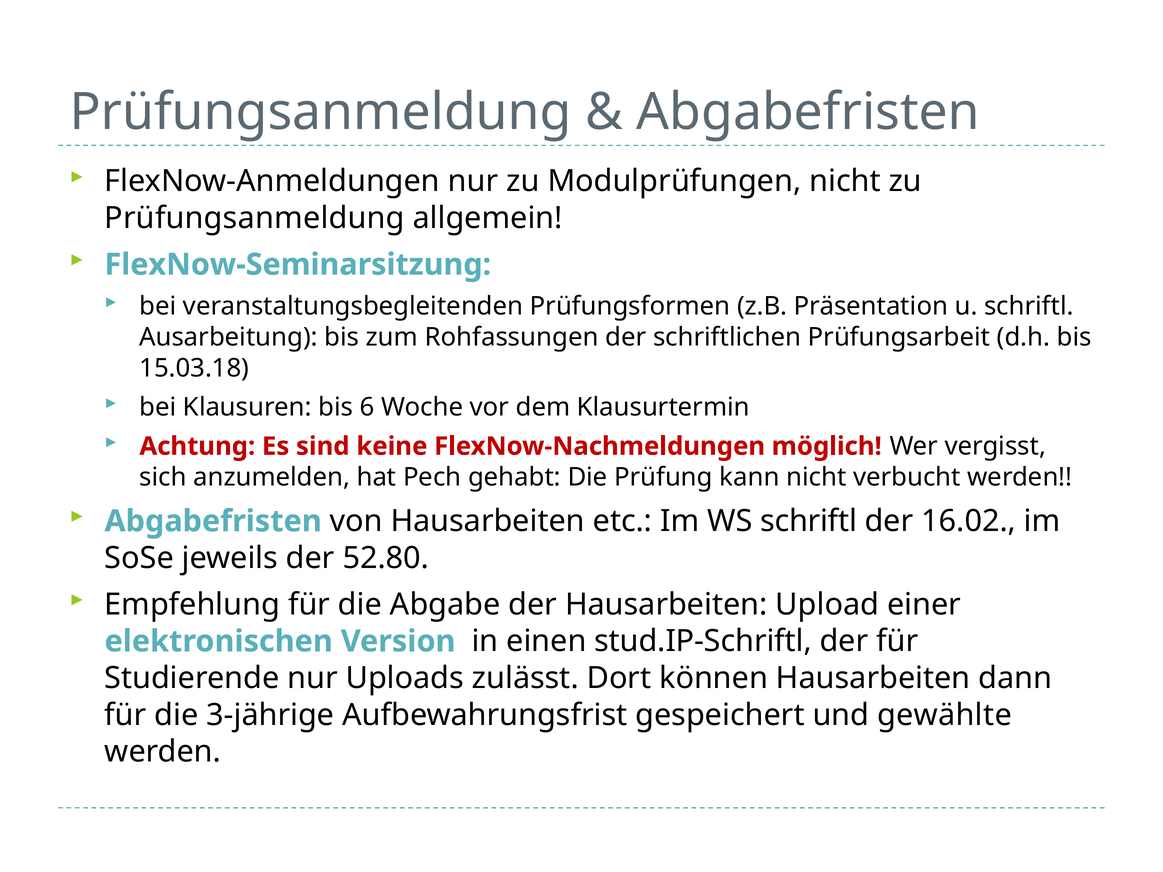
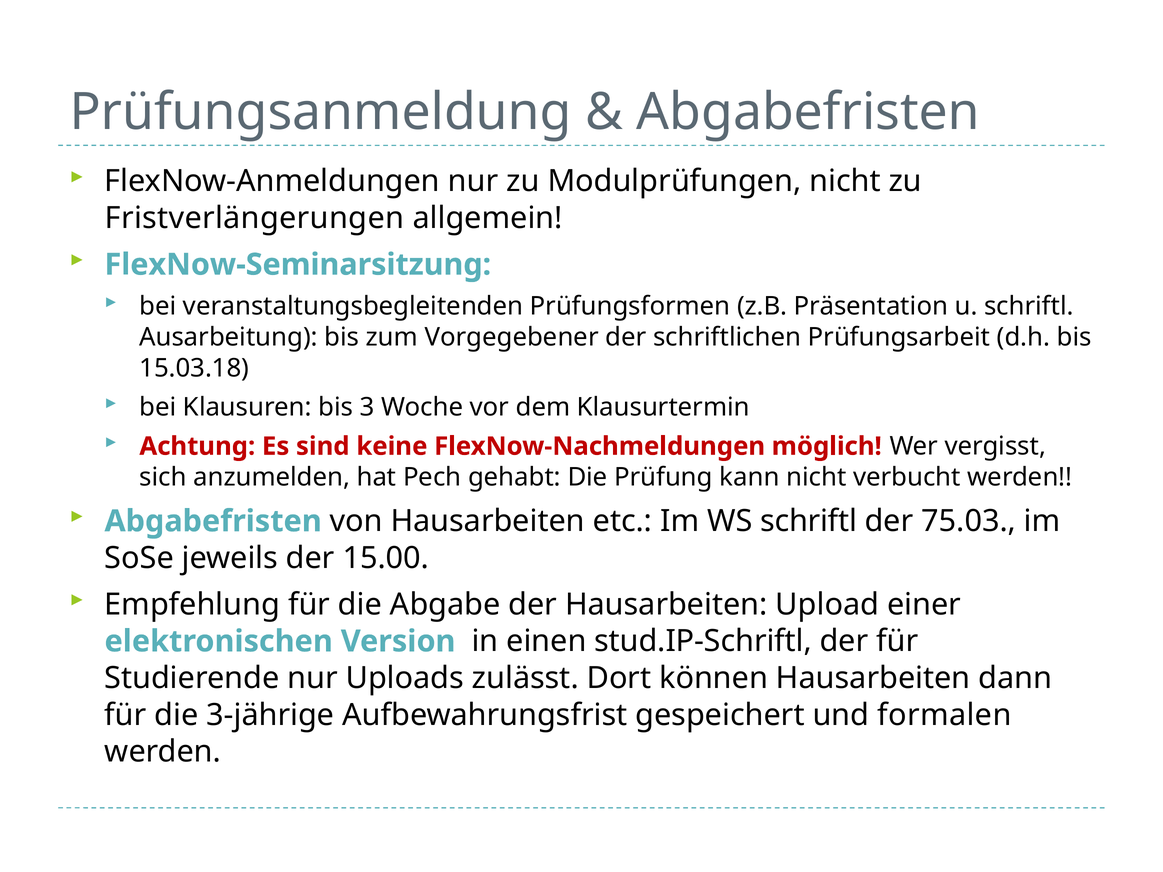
Prüfungsanmeldung at (255, 218): Prüfungsanmeldung -> Fristverlängerungen
Rohfassungen: Rohfassungen -> Vorgegebener
6: 6 -> 3
16.02: 16.02 -> 75.03
52.80: 52.80 -> 15.00
gewählte: gewählte -> formalen
